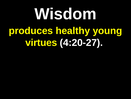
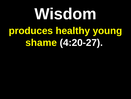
virtues: virtues -> shame
